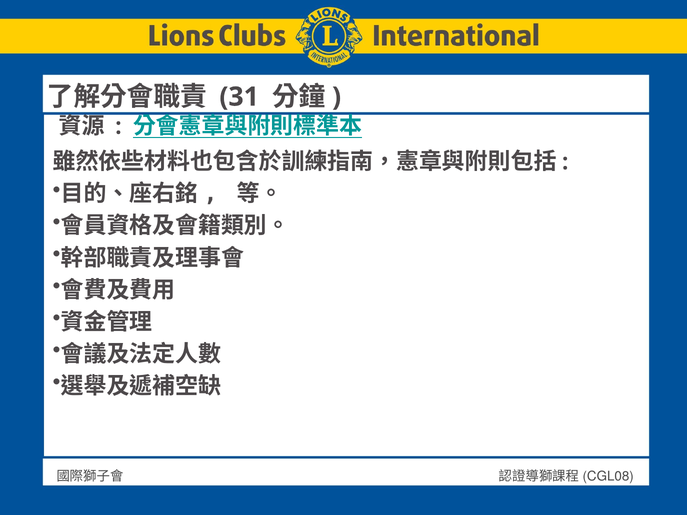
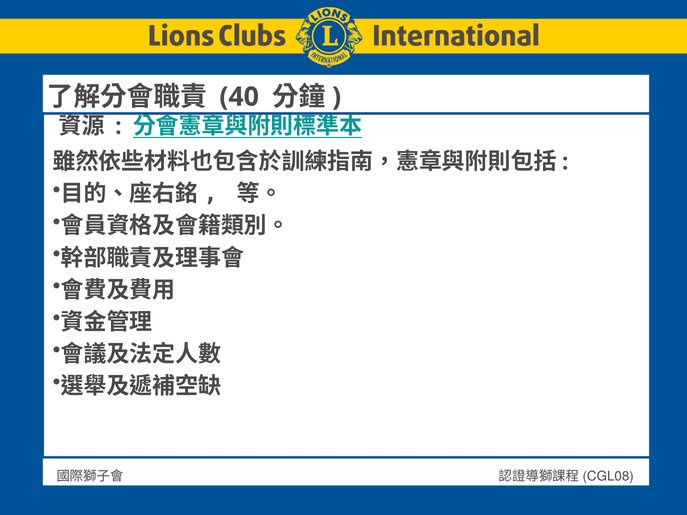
31: 31 -> 40
